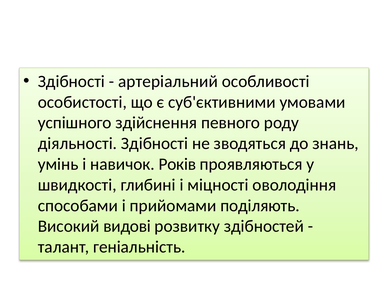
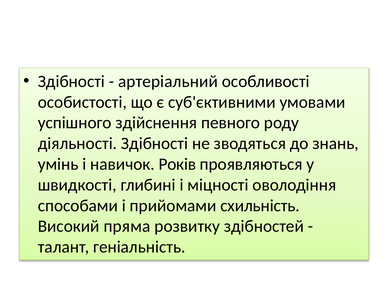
поділяють: поділяють -> схильність
видові: видові -> пряма
